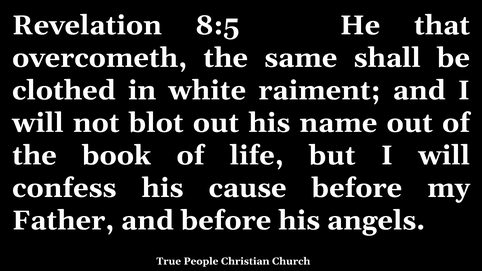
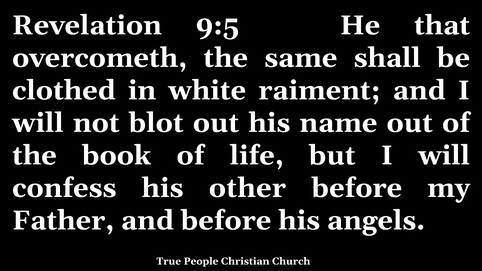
8:5: 8:5 -> 9:5
cause: cause -> other
